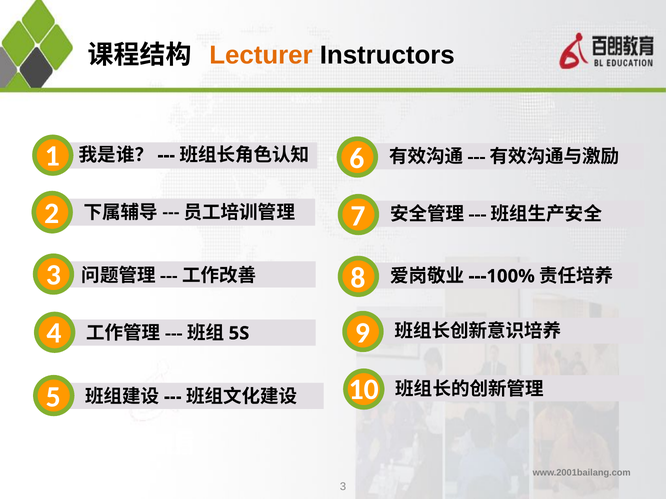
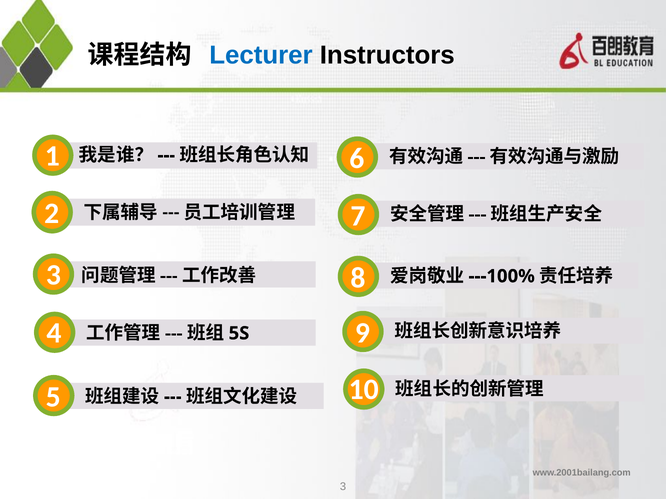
Lecturer colour: orange -> blue
